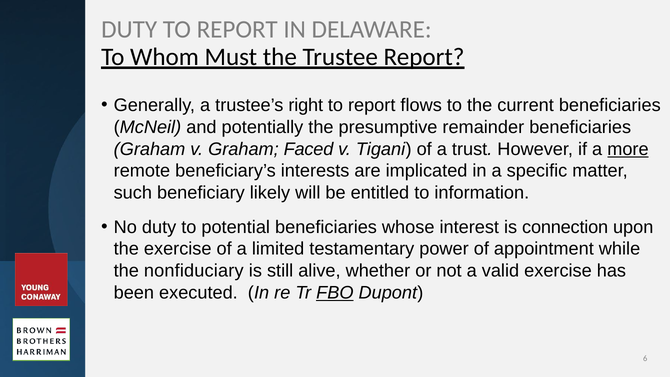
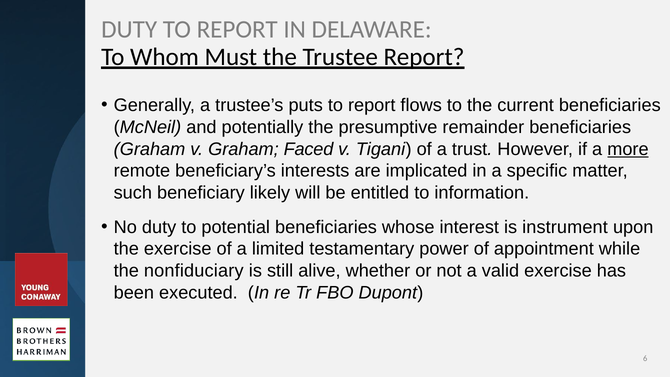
right: right -> puts
connection: connection -> instrument
FBO underline: present -> none
